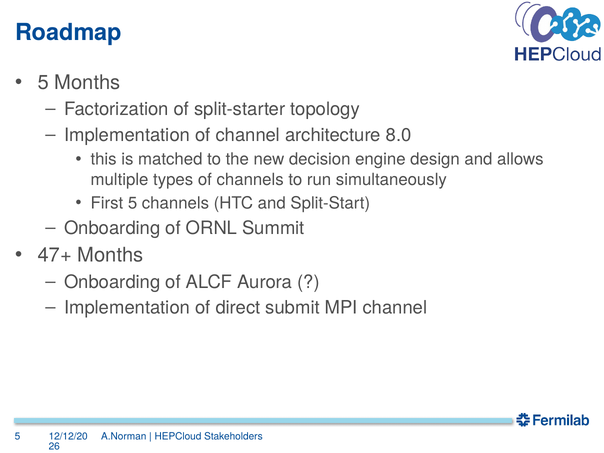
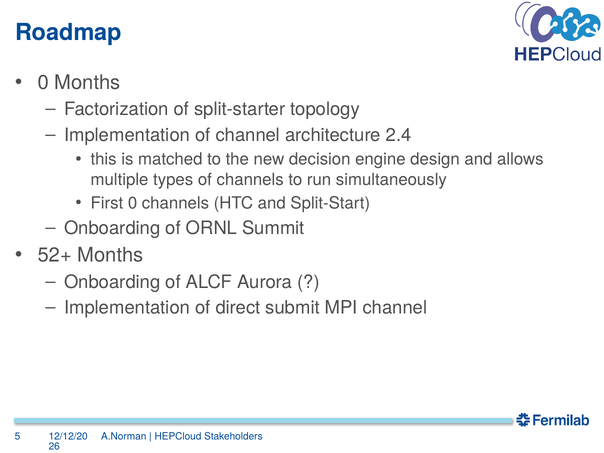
5 at (43, 83): 5 -> 0
8.0: 8.0 -> 2.4
First 5: 5 -> 0
47+: 47+ -> 52+
